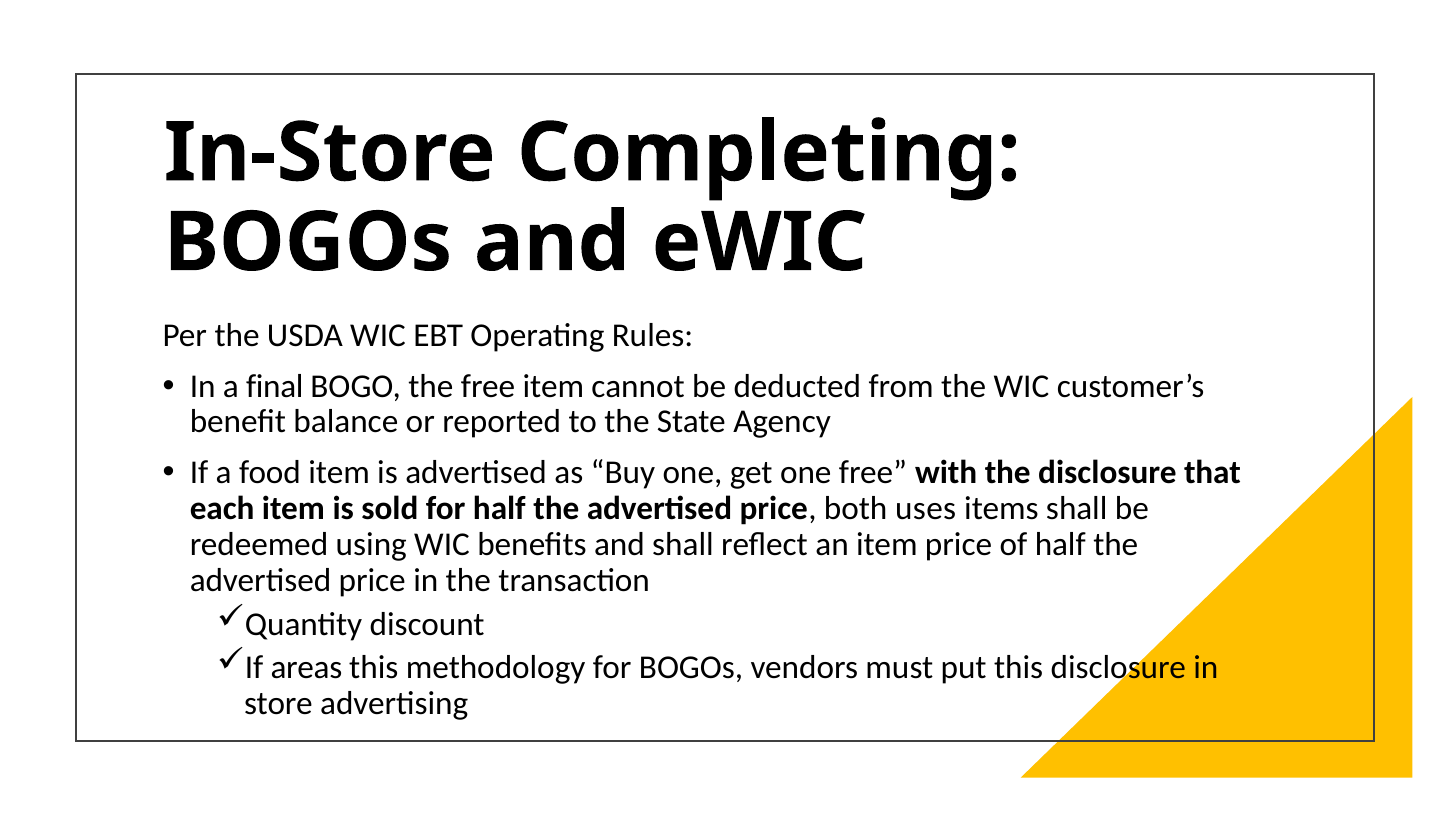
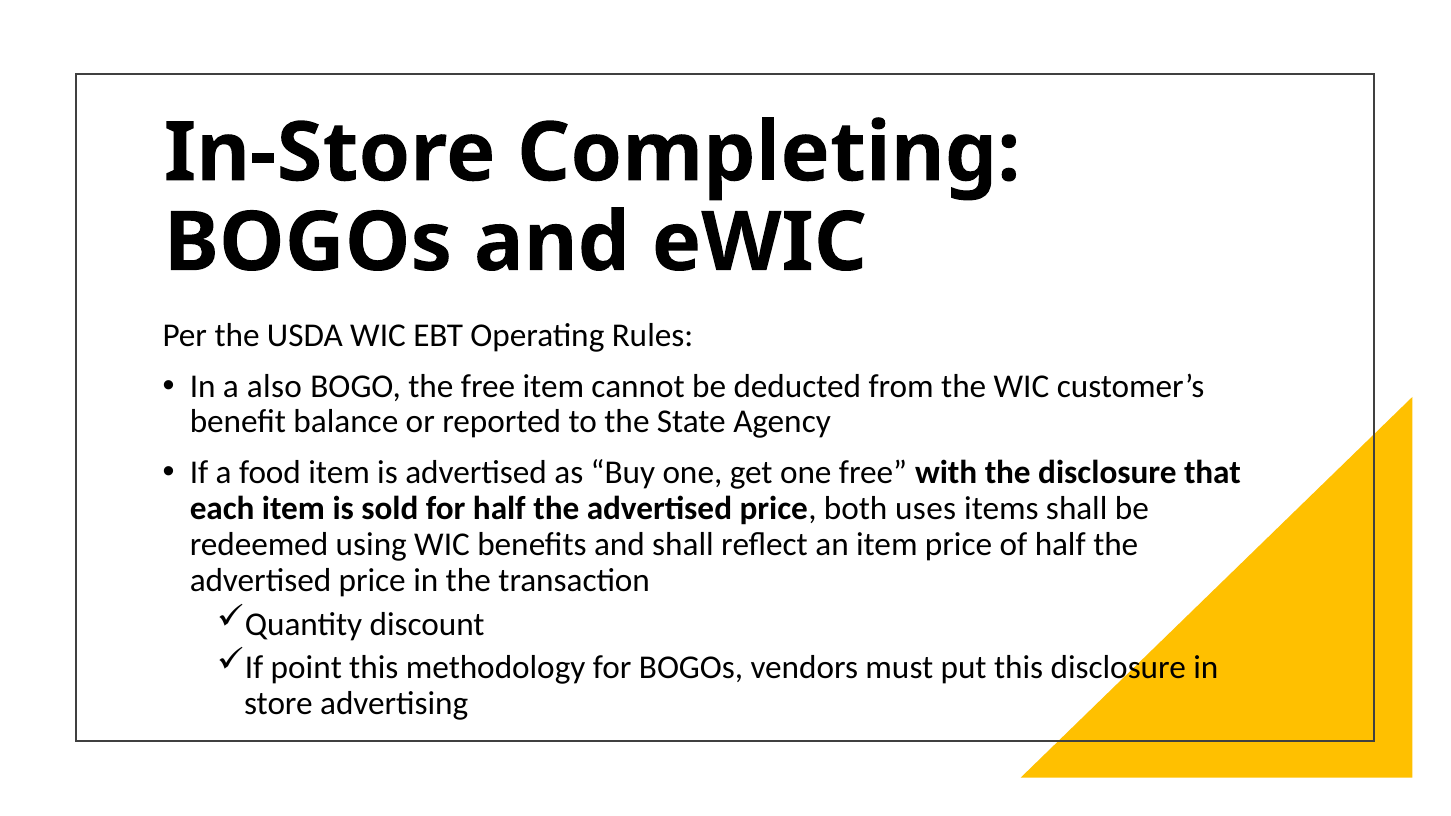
final: final -> also
areas: areas -> point
